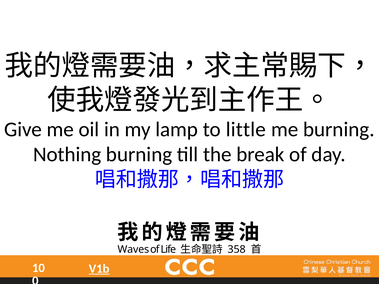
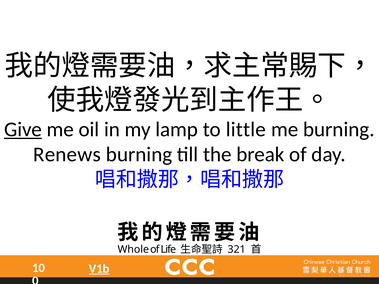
Give underline: none -> present
Nothing: Nothing -> Renews
Waves: Waves -> Whole
358: 358 -> 321
